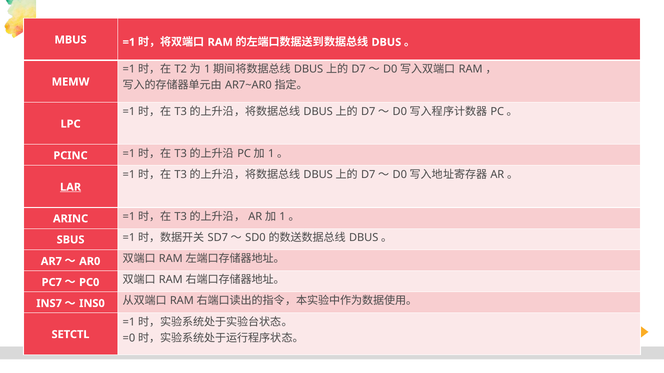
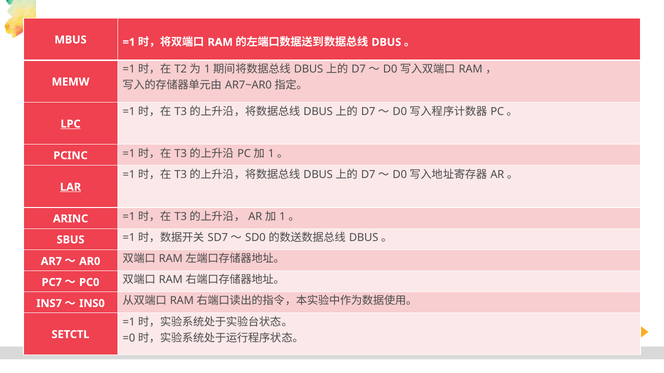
LPC underline: none -> present
